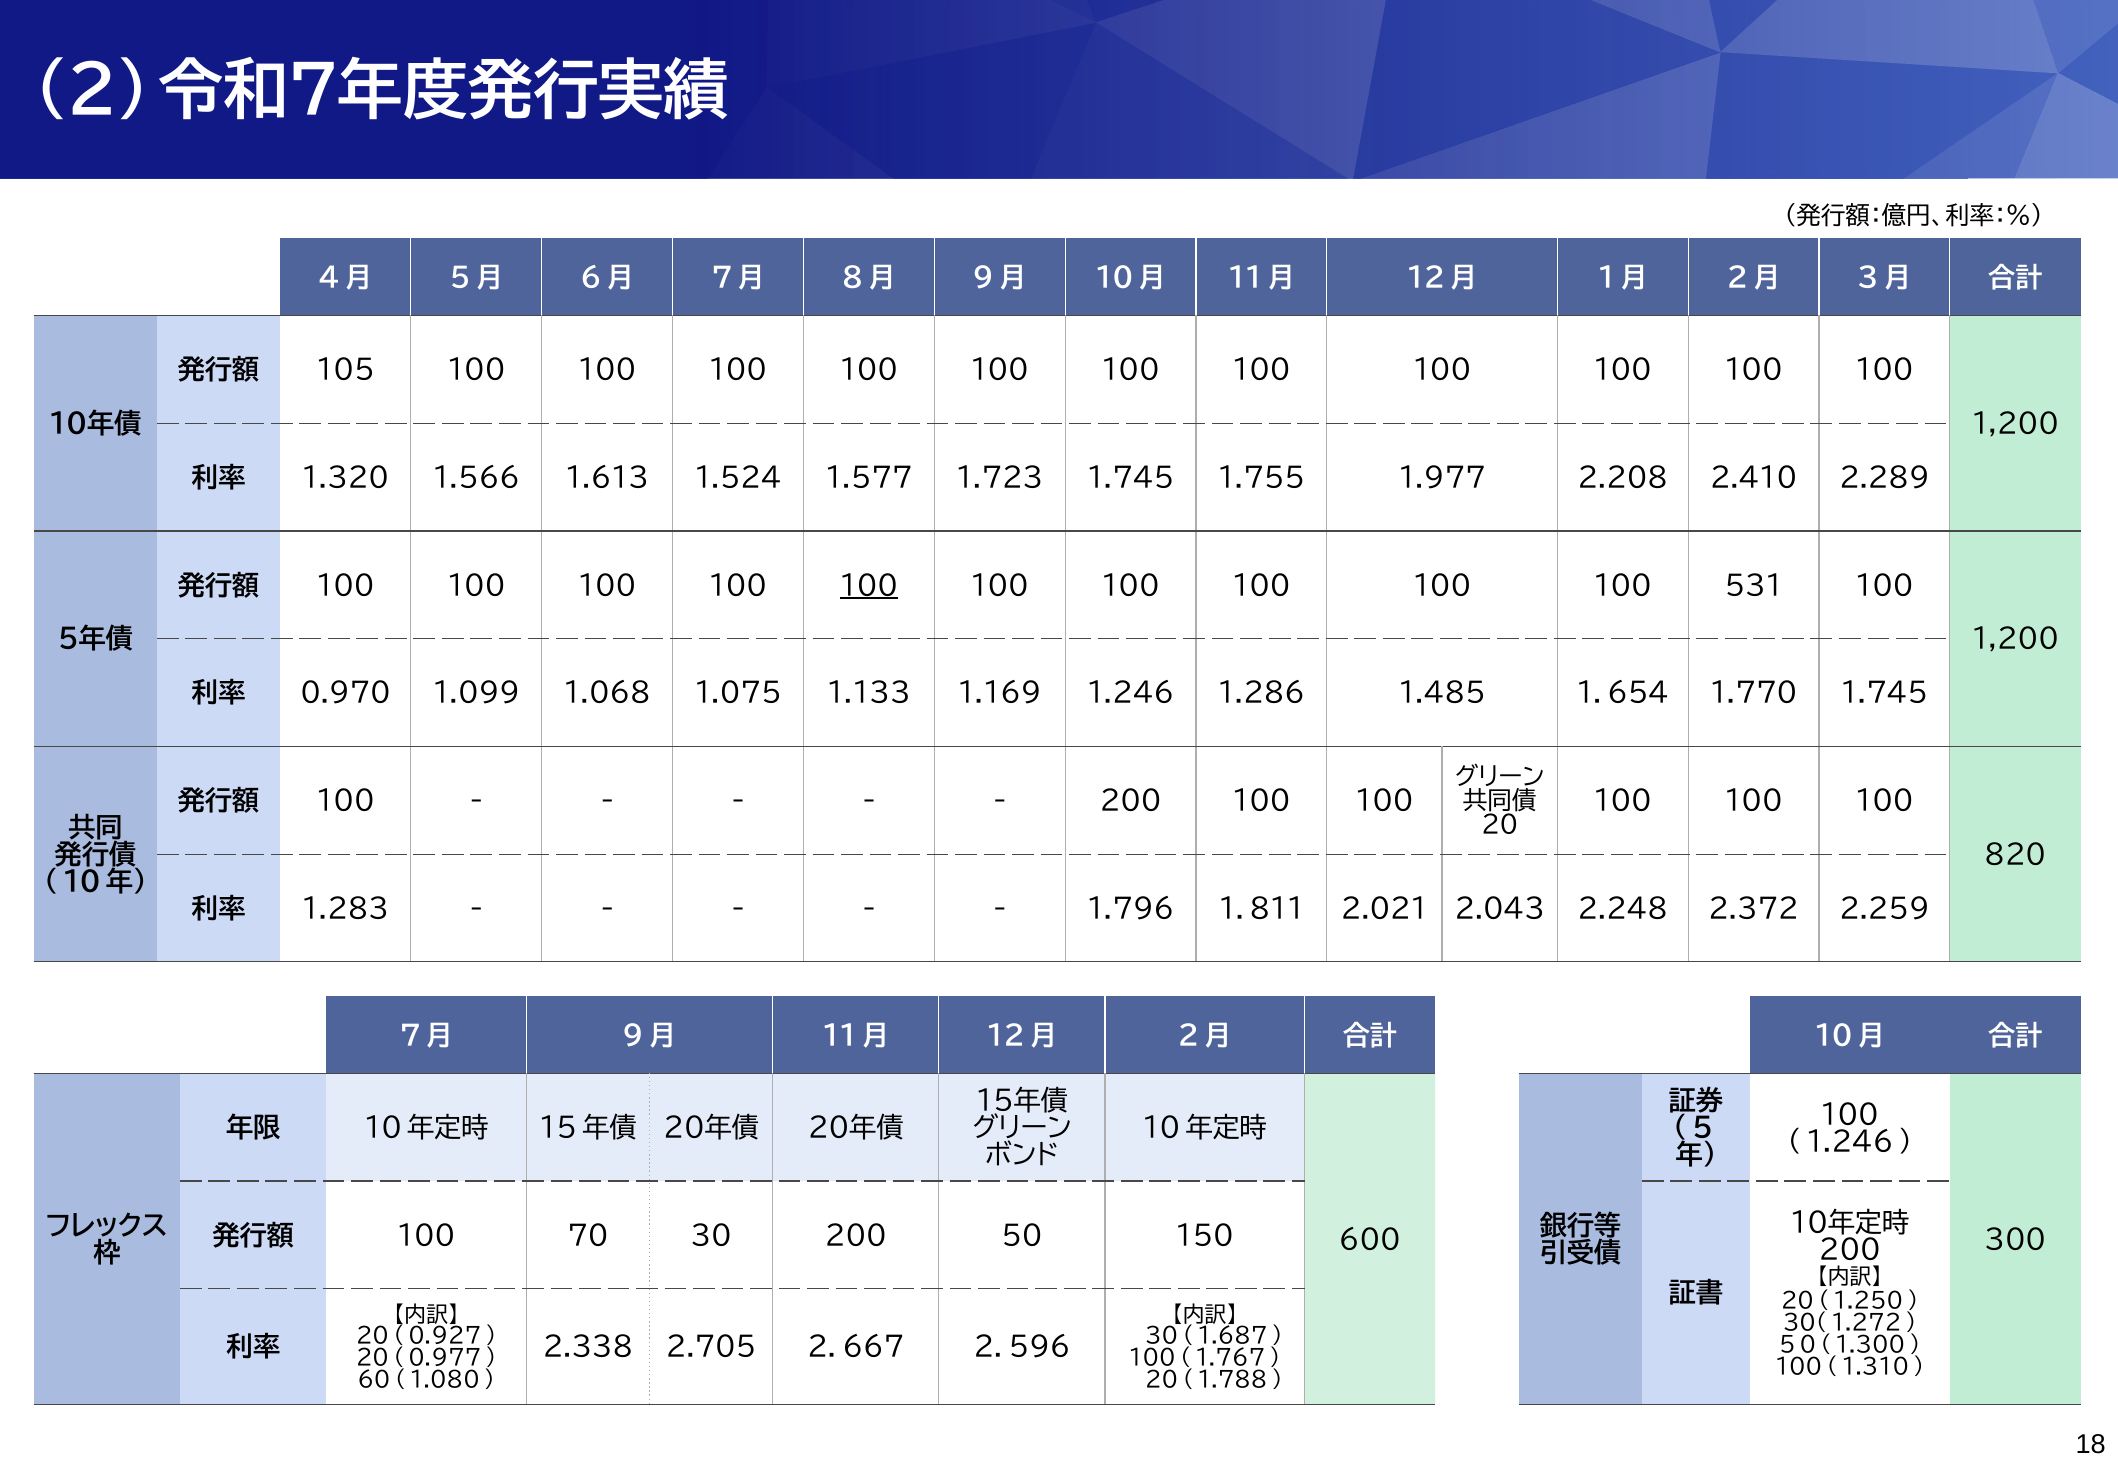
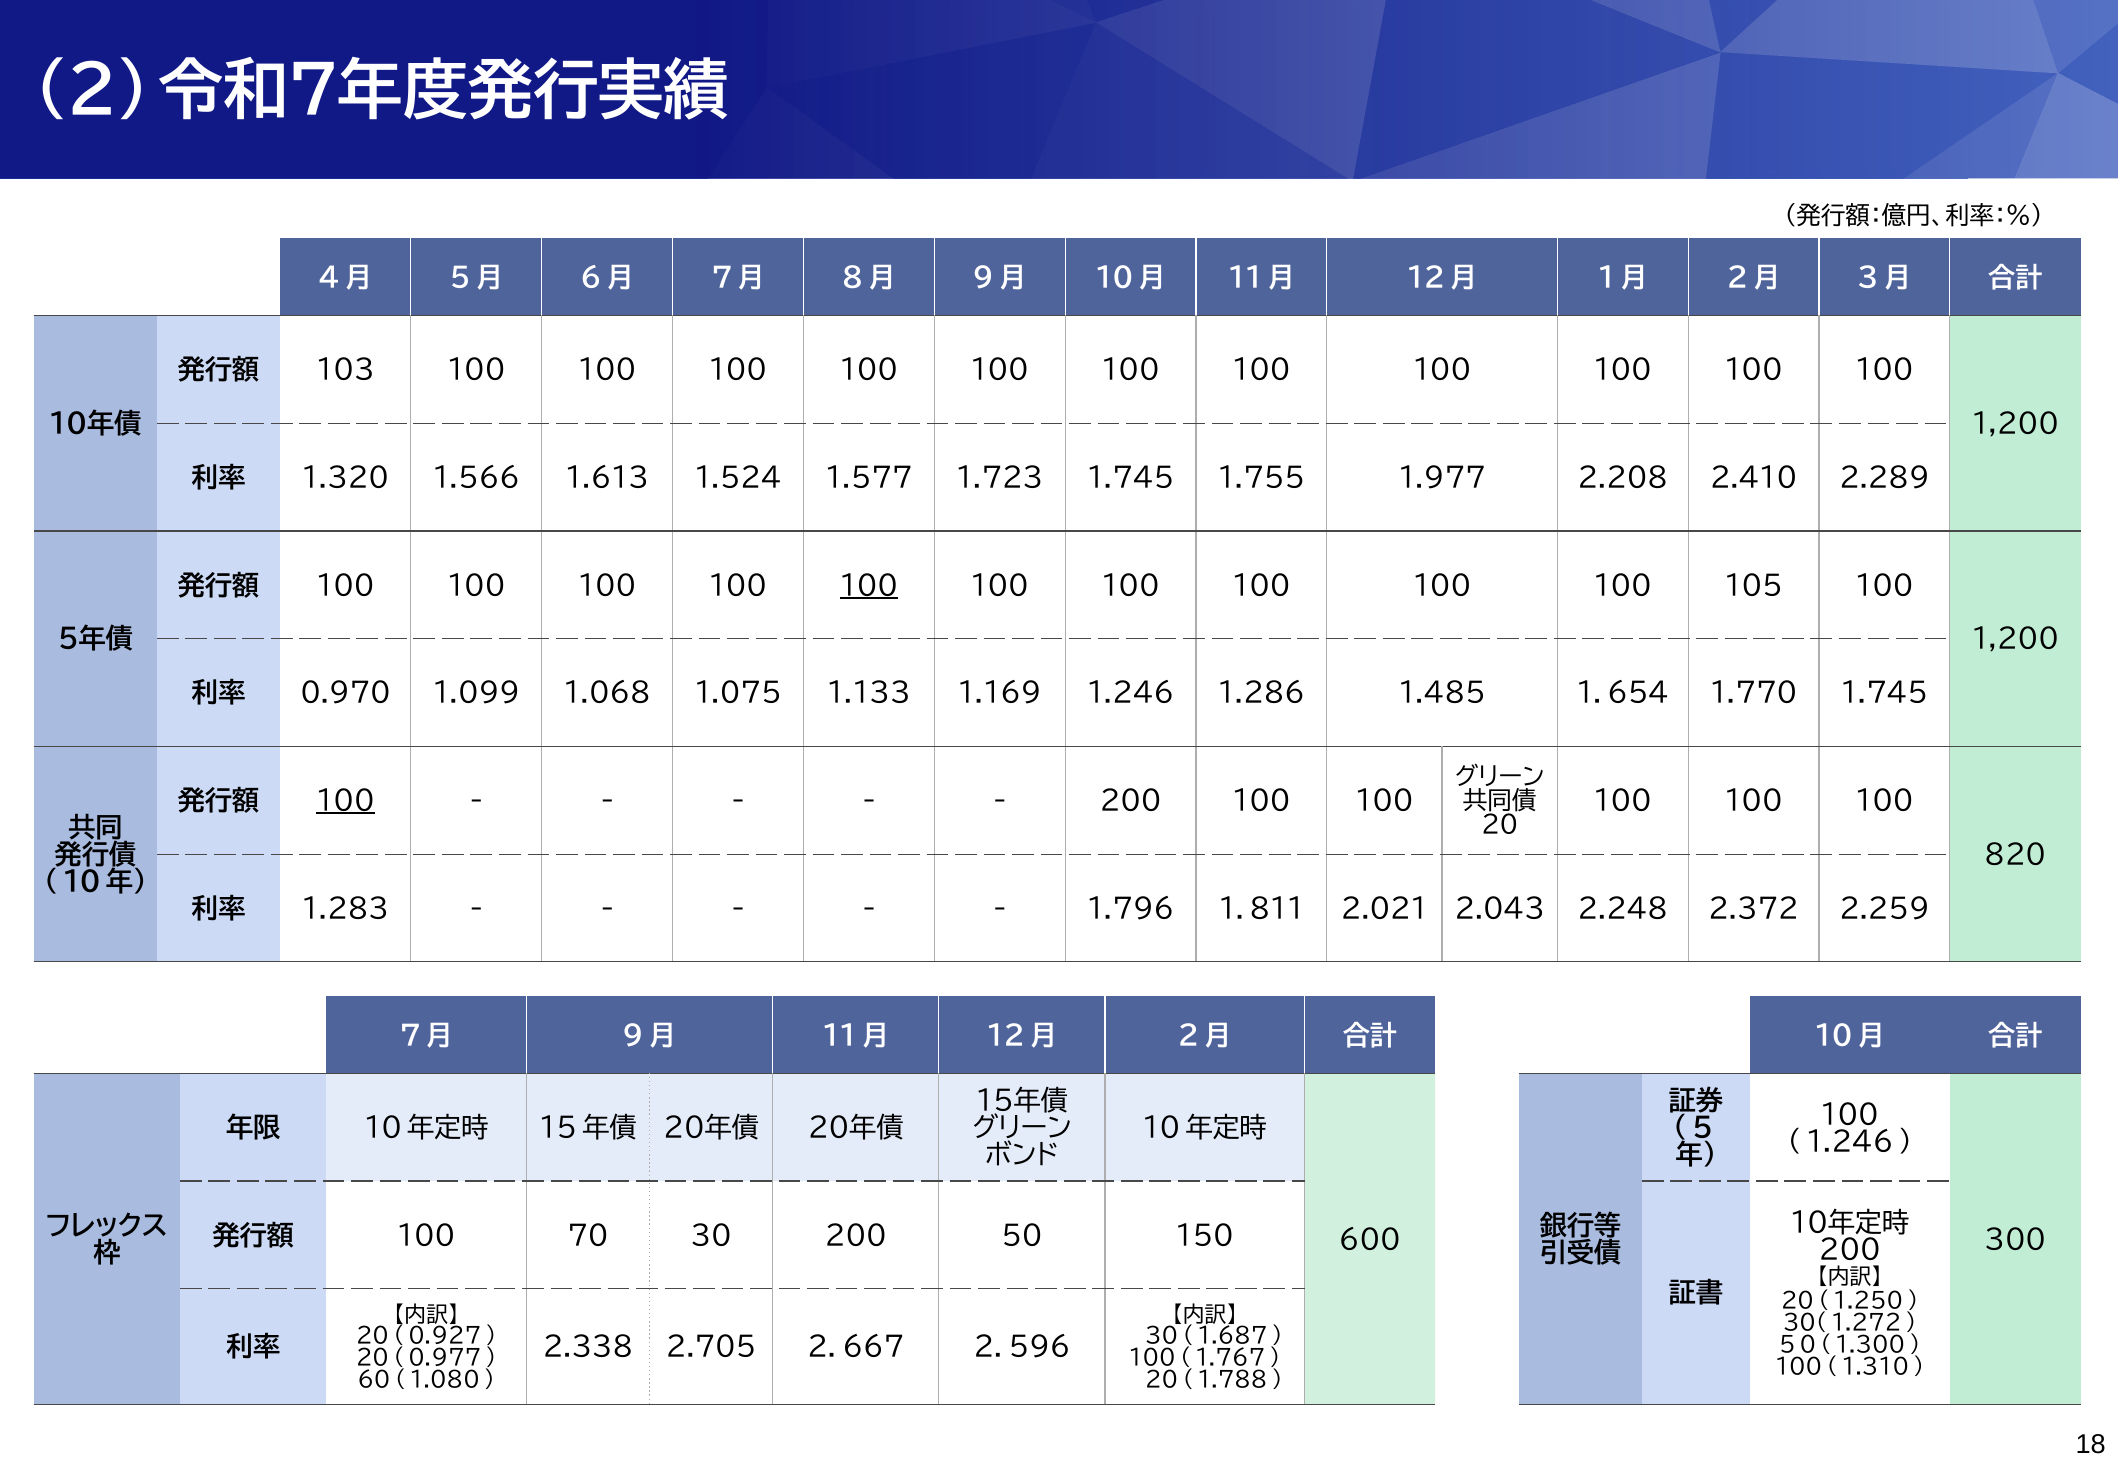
105: 105 -> 103
531: 531 -> 105
100 at (346, 802) underline: none -> present
